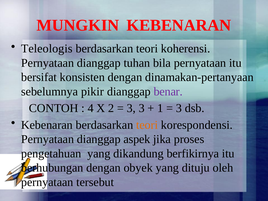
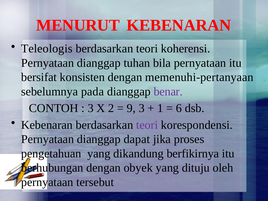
MUNGKIN: MUNGKIN -> MENURUT
dinamakan-pertanyaan: dinamakan-pertanyaan -> memenuhi-pertanyaan
pikir: pikir -> pada
4 at (91, 108): 4 -> 3
3 at (131, 108): 3 -> 9
3 at (179, 108): 3 -> 6
teori at (147, 125) colour: orange -> purple
aspek: aspek -> dapat
